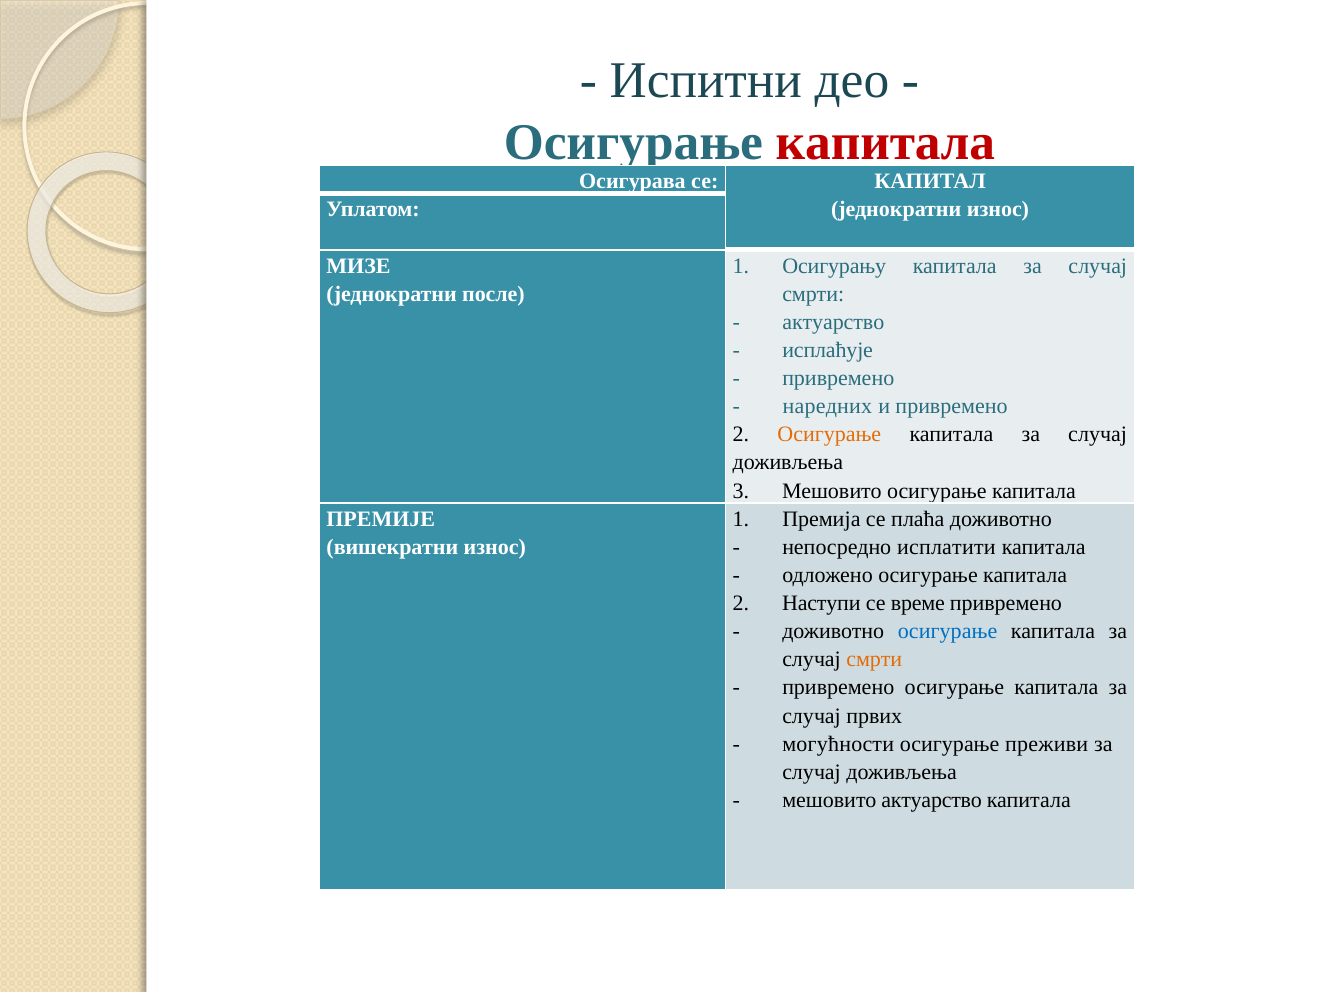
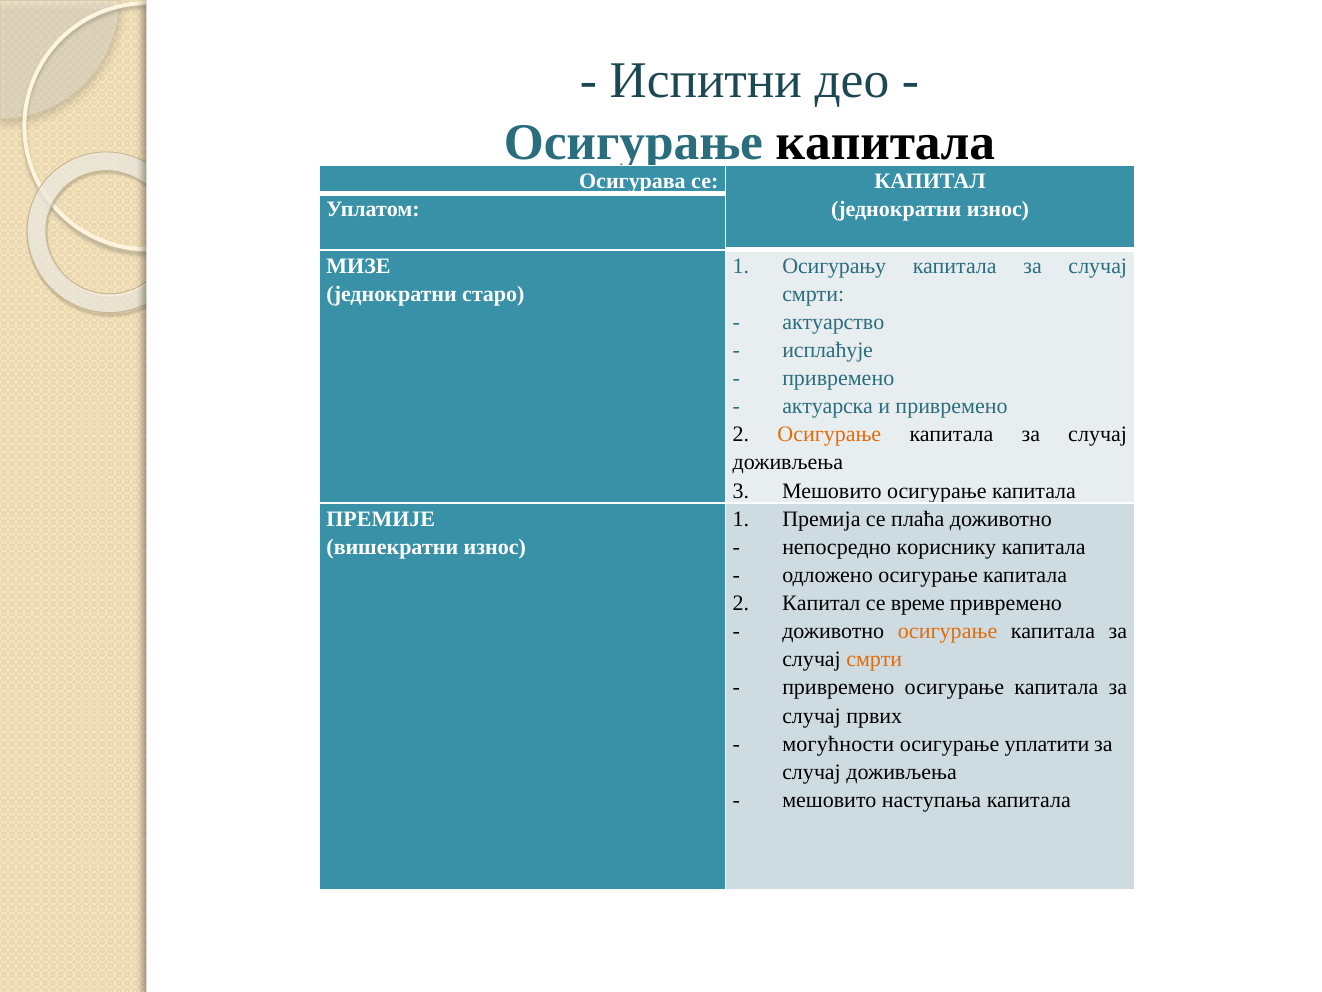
капитала at (885, 142) colour: red -> black
после: после -> старо
наредних: наредних -> актуарска
исплатити: исплатити -> кориснику
2 Наступи: Наступи -> Капитал
осигурање at (948, 631) colour: blue -> orange
преживи: преживи -> уплатити
мешовито актуарство: актуарство -> наступања
